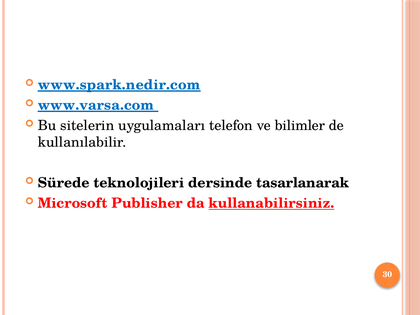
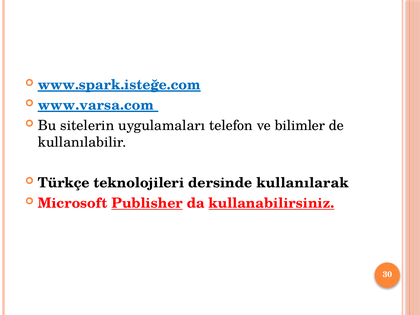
www.spark.nedir.com: www.spark.nedir.com -> www.spark.isteğe.com
Sürede: Sürede -> Türkçe
tasarlanarak: tasarlanarak -> kullanılarak
Publisher underline: none -> present
